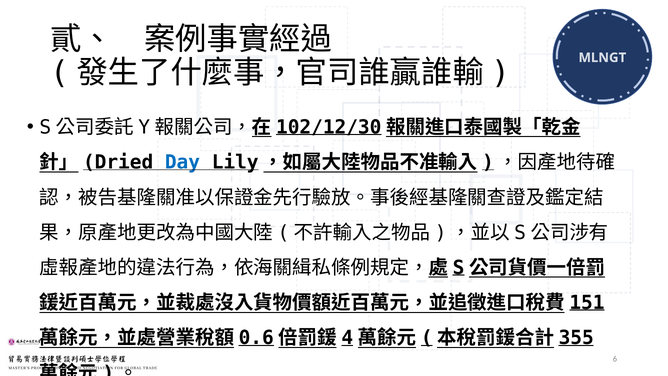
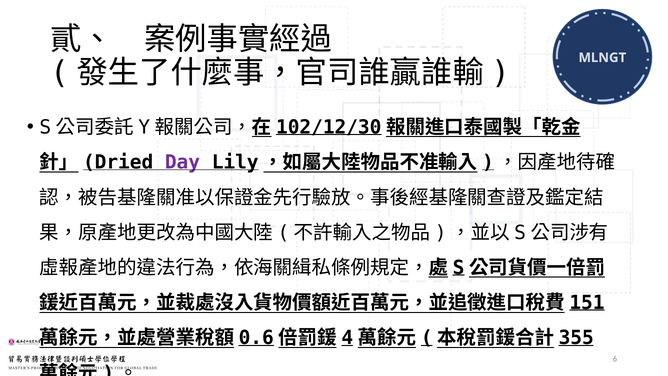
Day colour: blue -> purple
